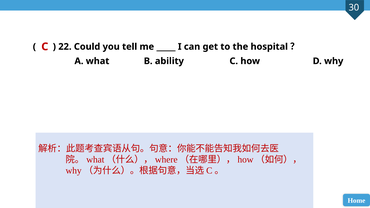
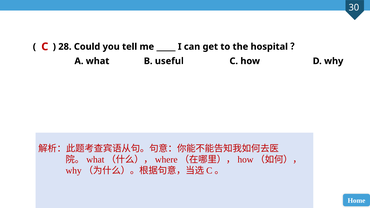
22: 22 -> 28
ability: ability -> useful
